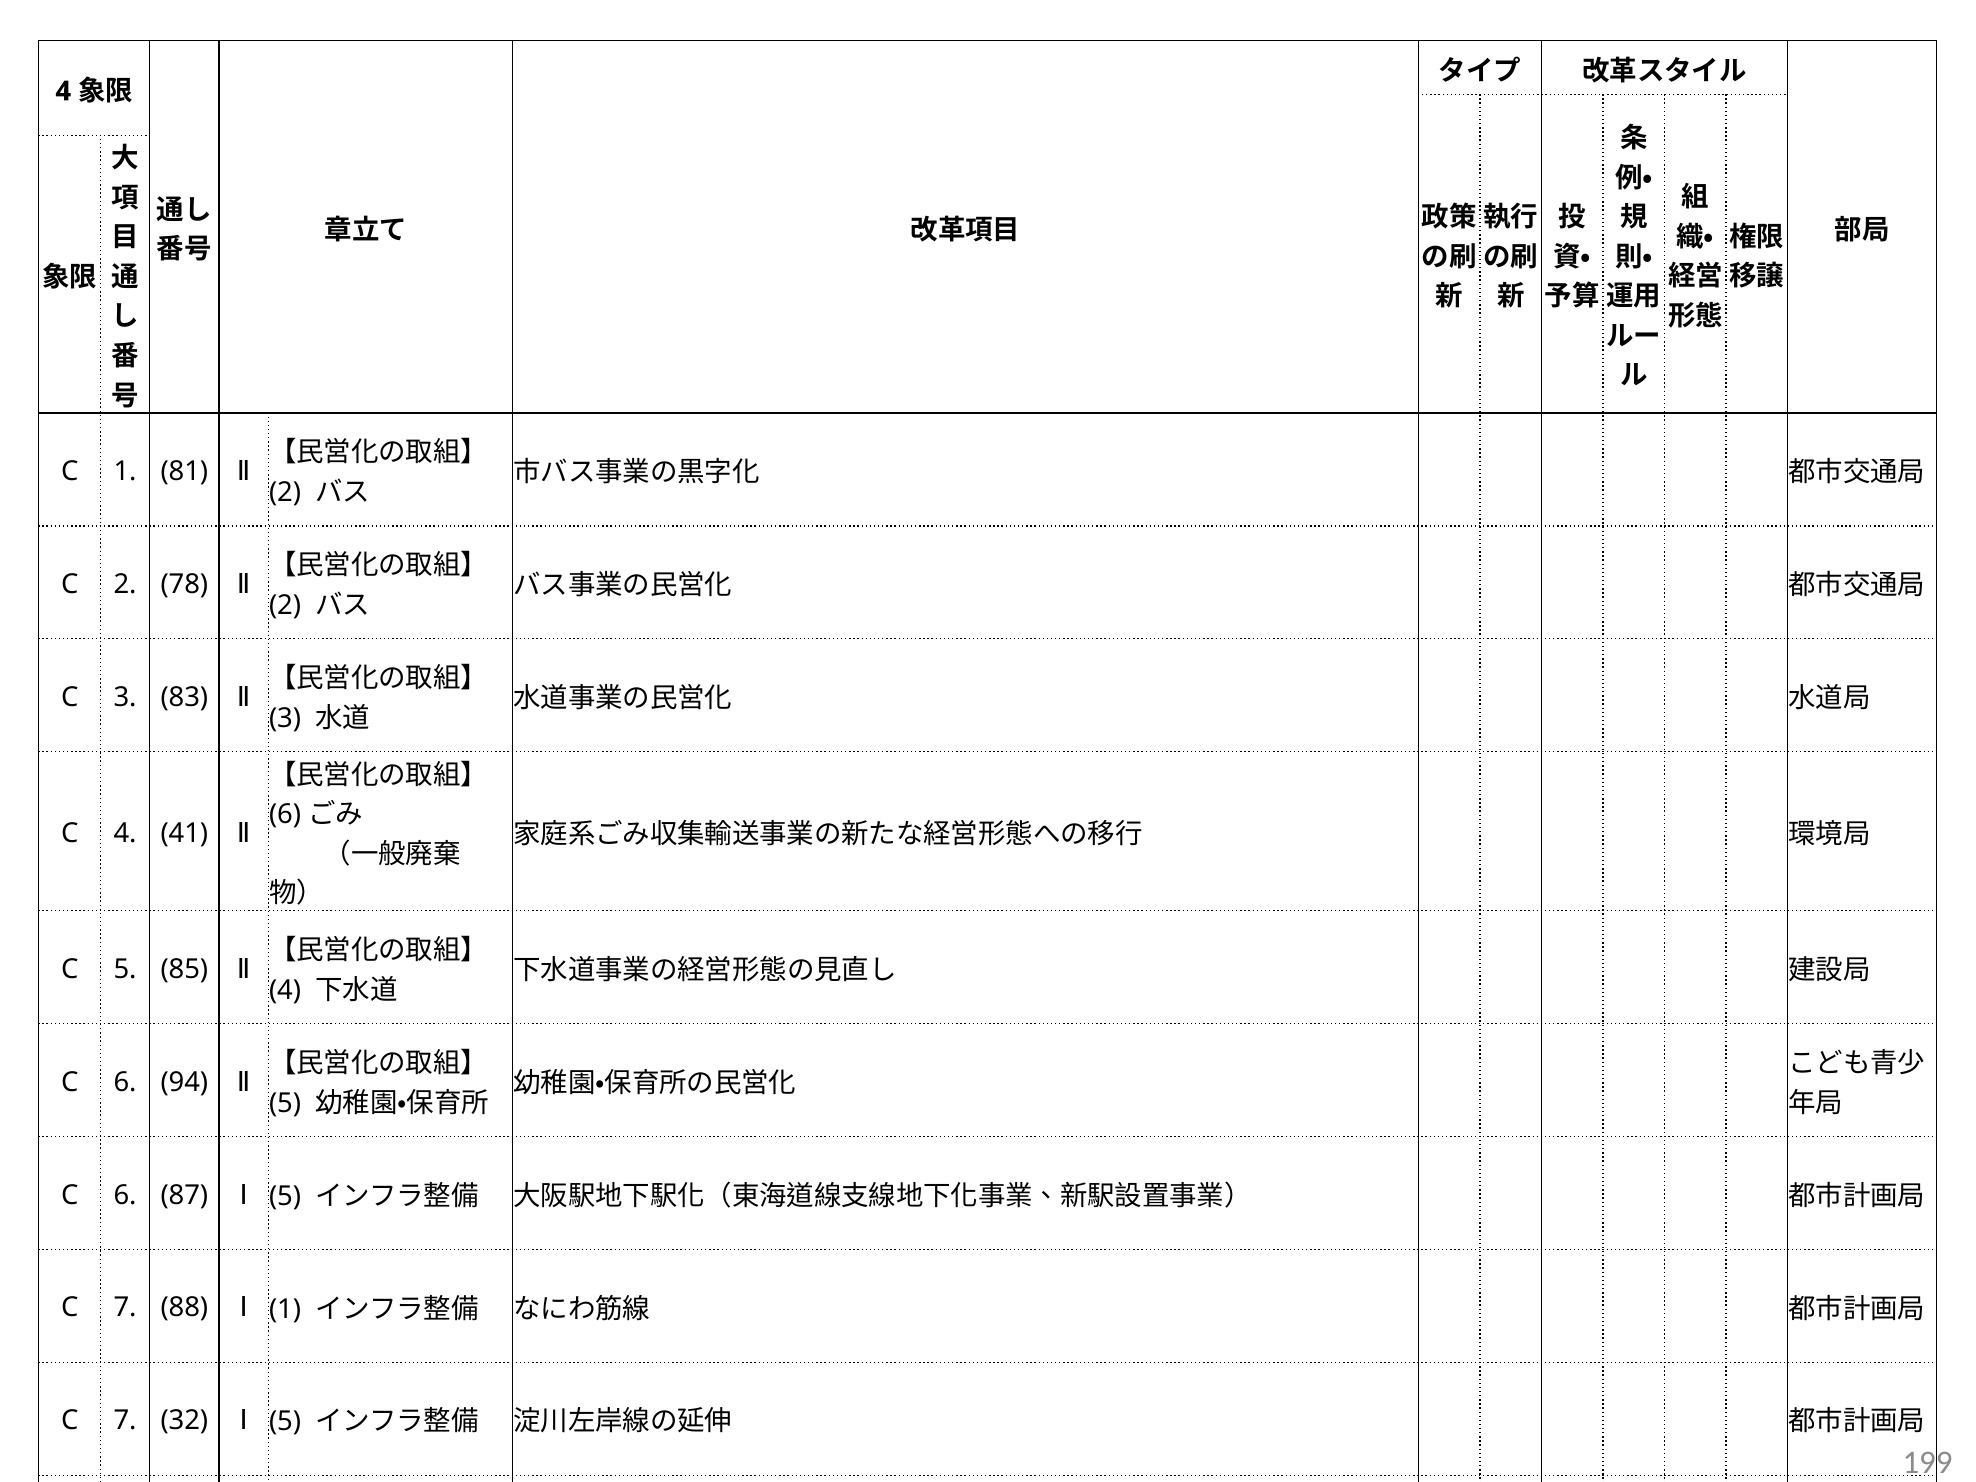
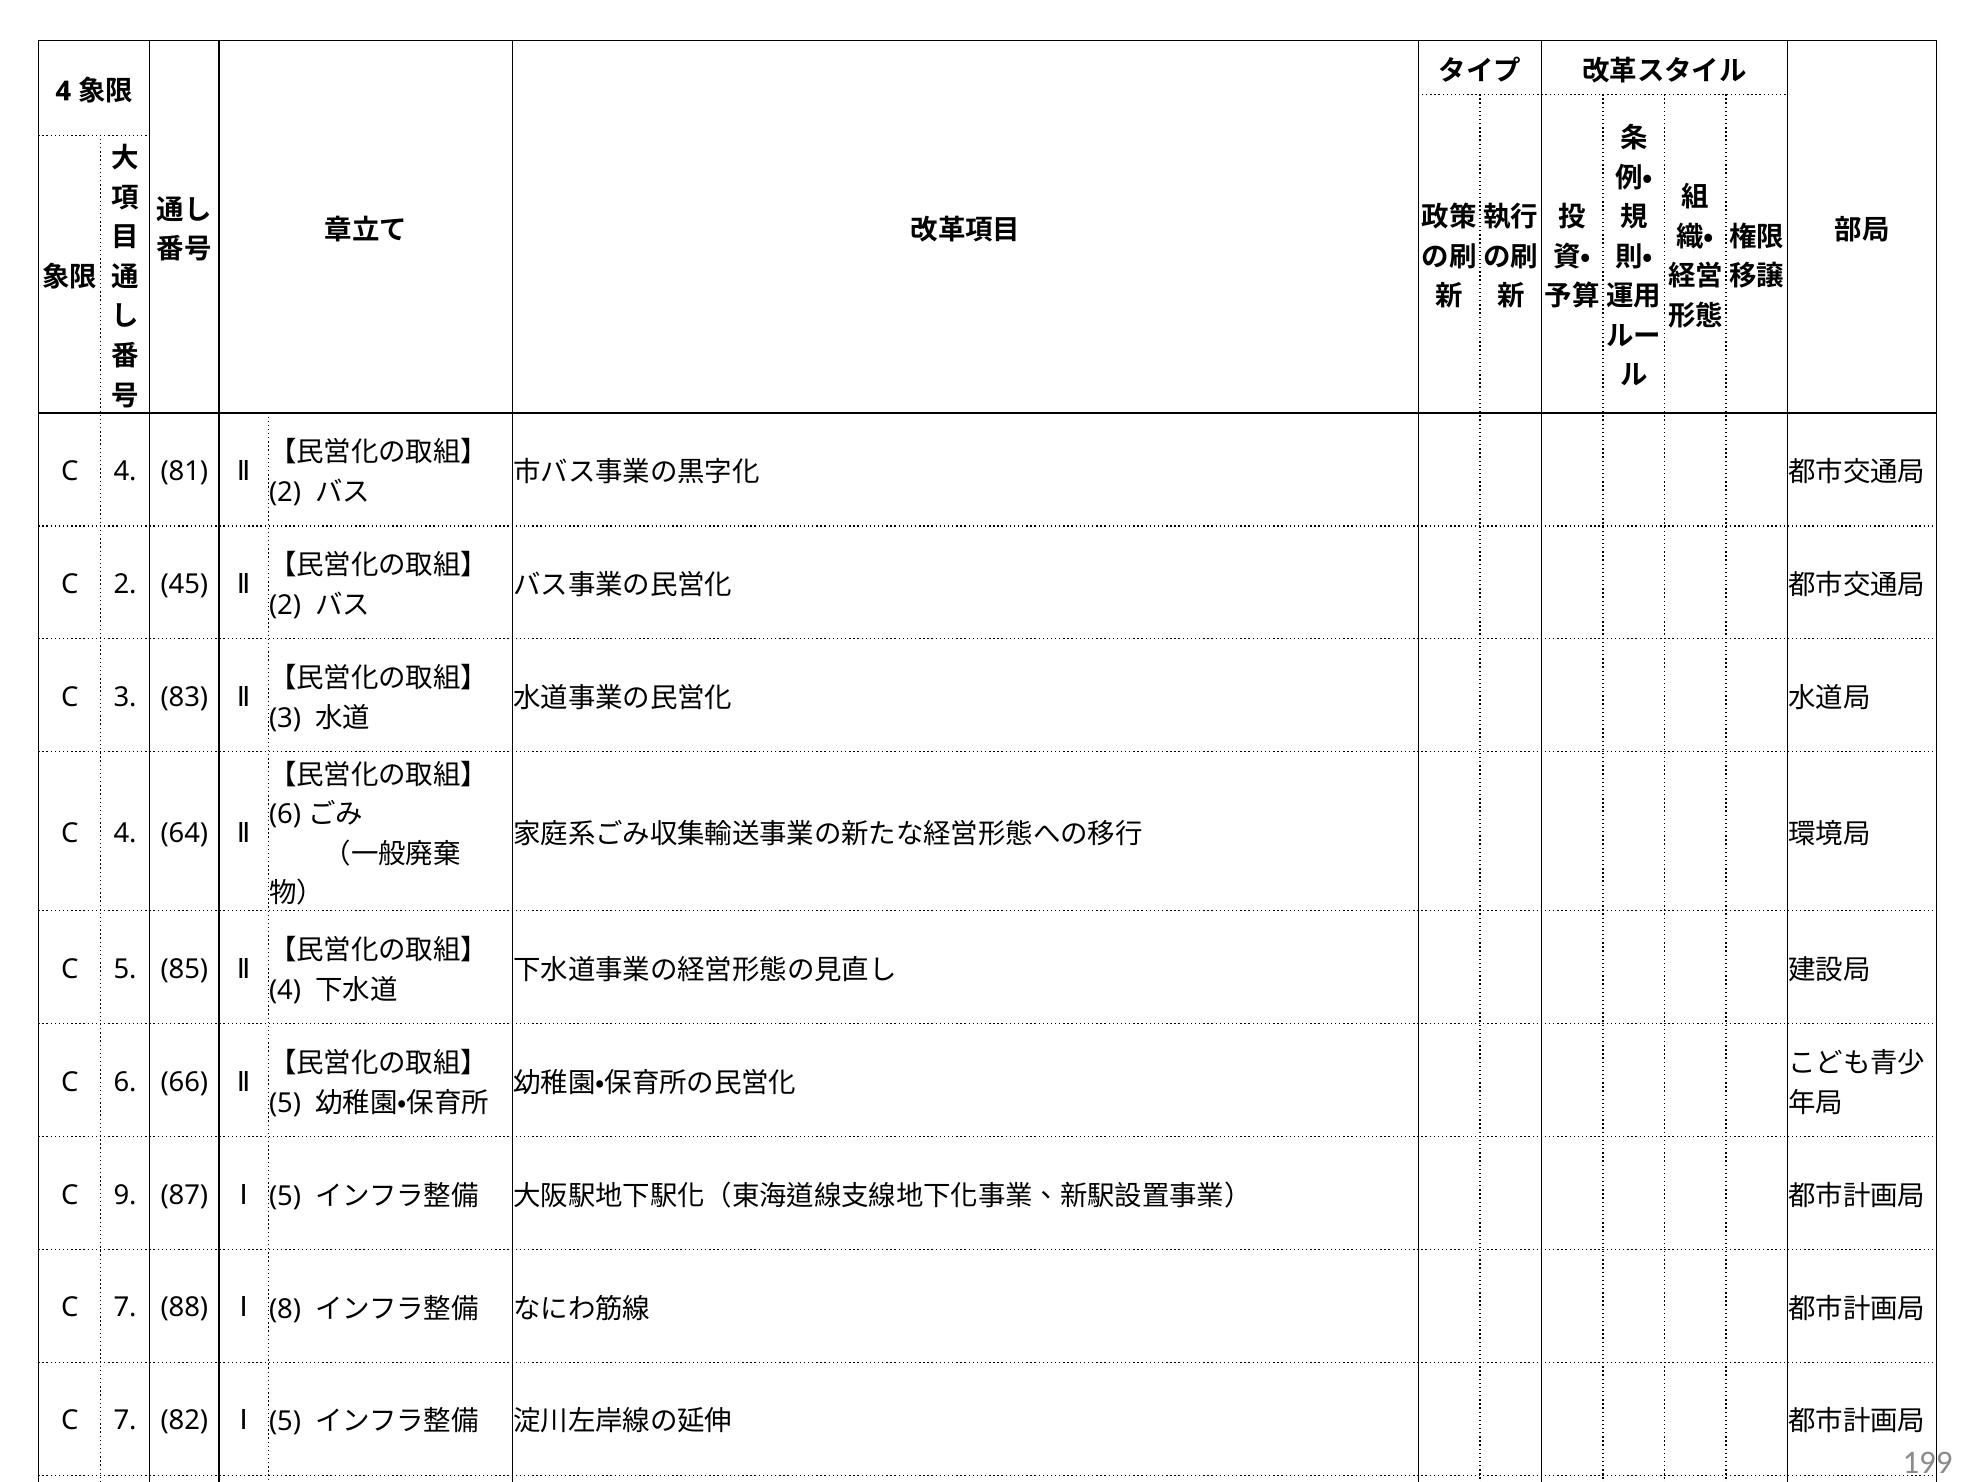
1 at (125, 472): 1 -> 4
78: 78 -> 45
41: 41 -> 64
94: 94 -> 66
6 at (125, 1195): 6 -> 9
Ⅰ 1: 1 -> 8
32: 32 -> 82
